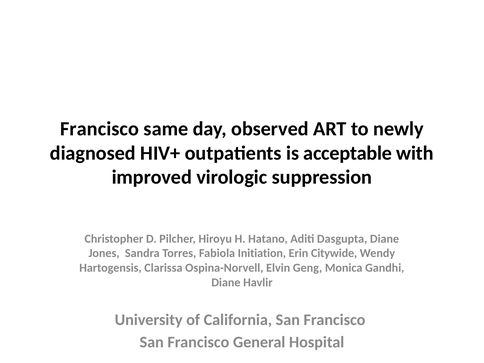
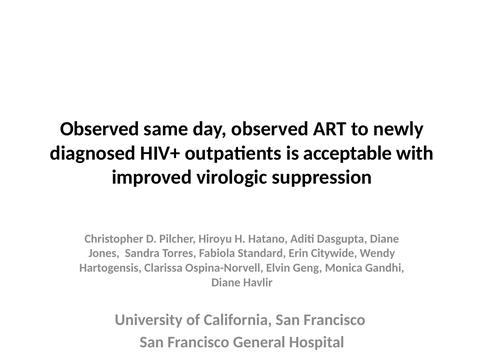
Francisco at (100, 129): Francisco -> Observed
Initiation: Initiation -> Standard
